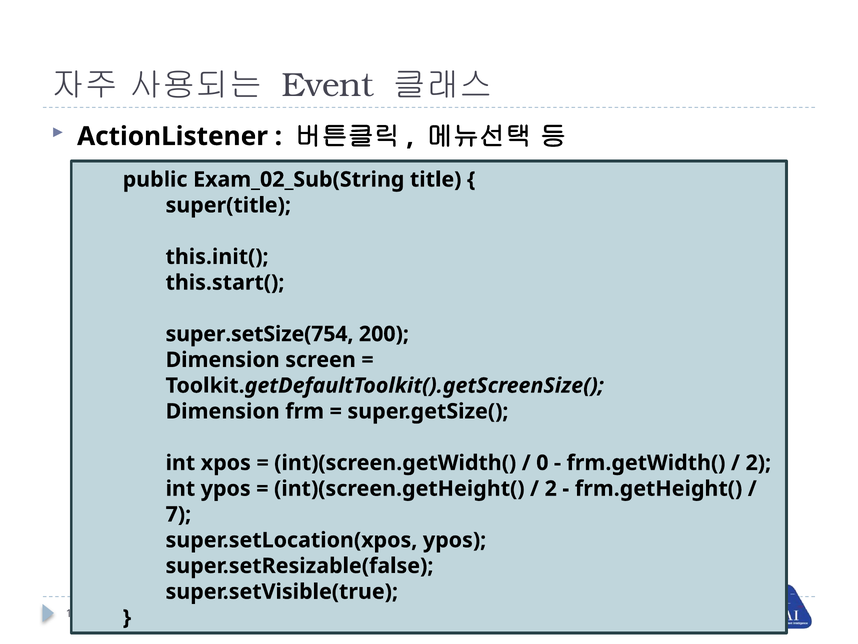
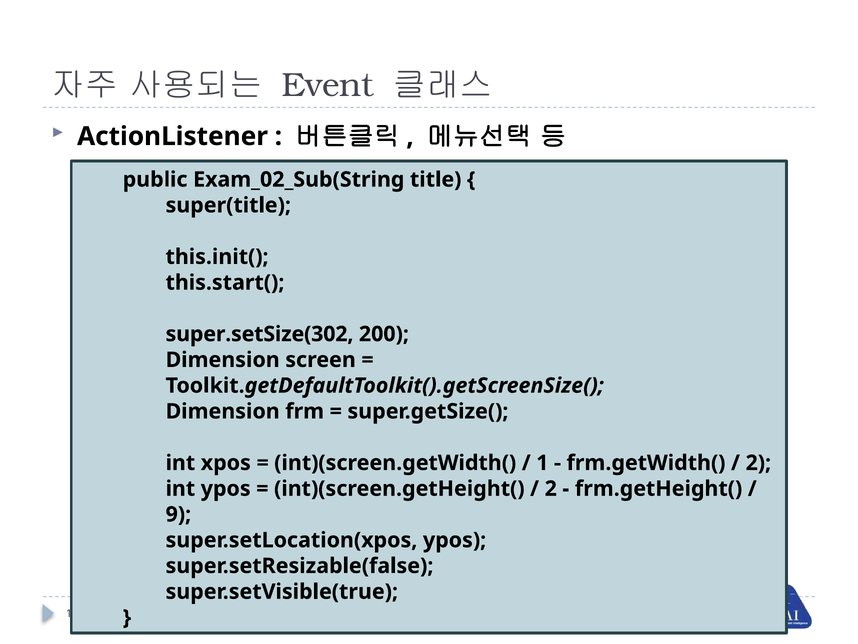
super.setSize(754: super.setSize(754 -> super.setSize(302
0: 0 -> 1
7: 7 -> 9
